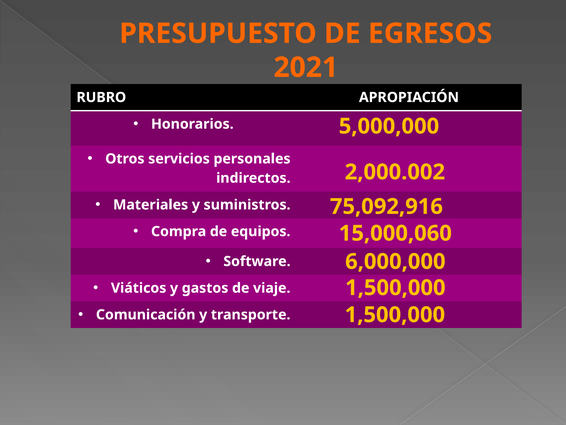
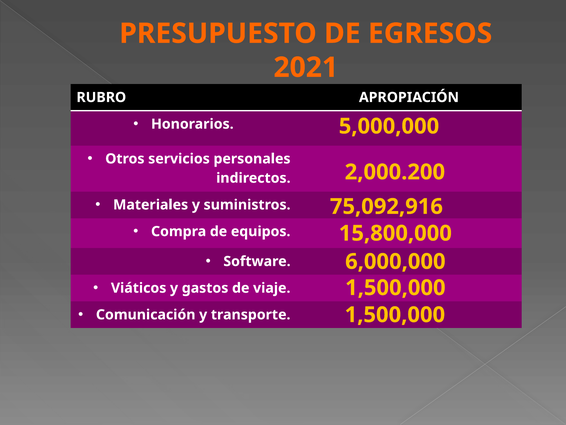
2,000.002: 2,000.002 -> 2,000.200
15,000,060: 15,000,060 -> 15,800,000
